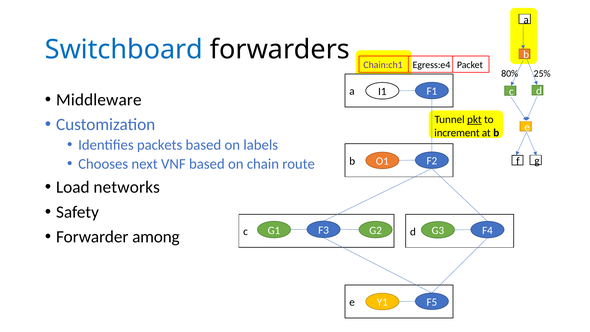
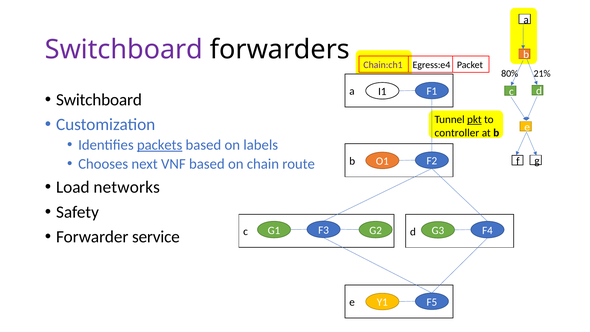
Switchboard at (124, 50) colour: blue -> purple
25%: 25% -> 21%
Middleware at (99, 100): Middleware -> Switchboard
increment: increment -> controller
packets underline: none -> present
among: among -> service
